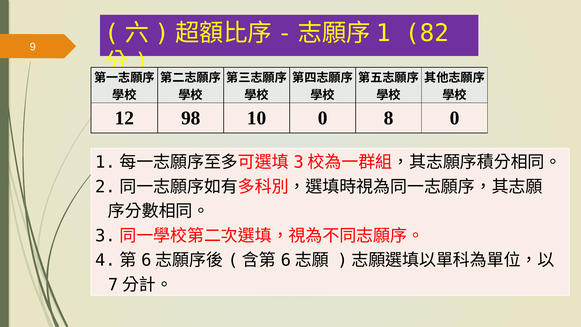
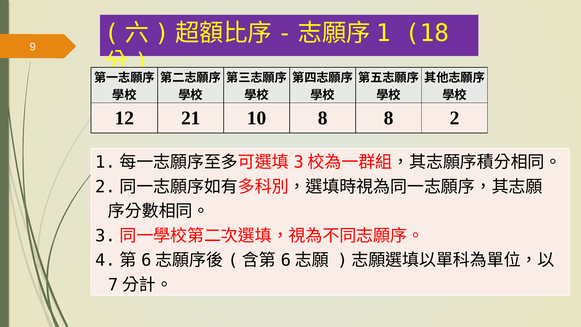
82: 82 -> 18
98: 98 -> 21
10 0: 0 -> 8
8 0: 0 -> 2
